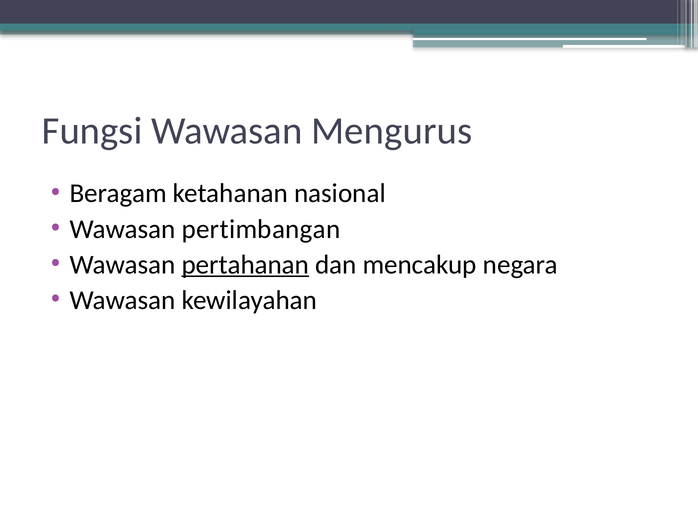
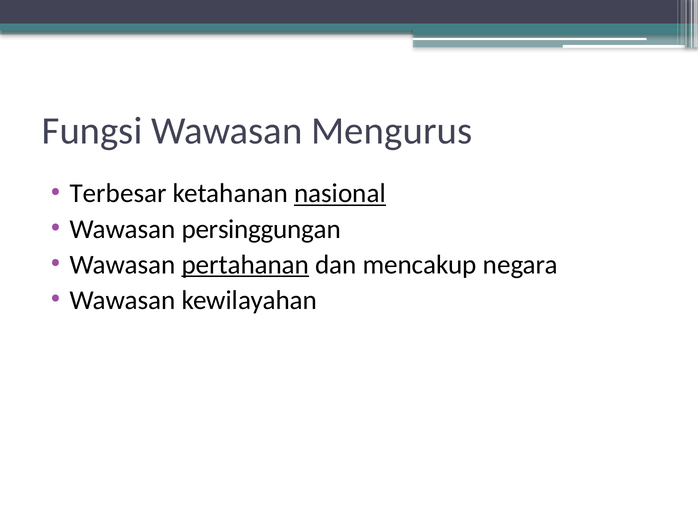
Beragam: Beragam -> Terbesar
nasional underline: none -> present
pertimbangan: pertimbangan -> persinggungan
